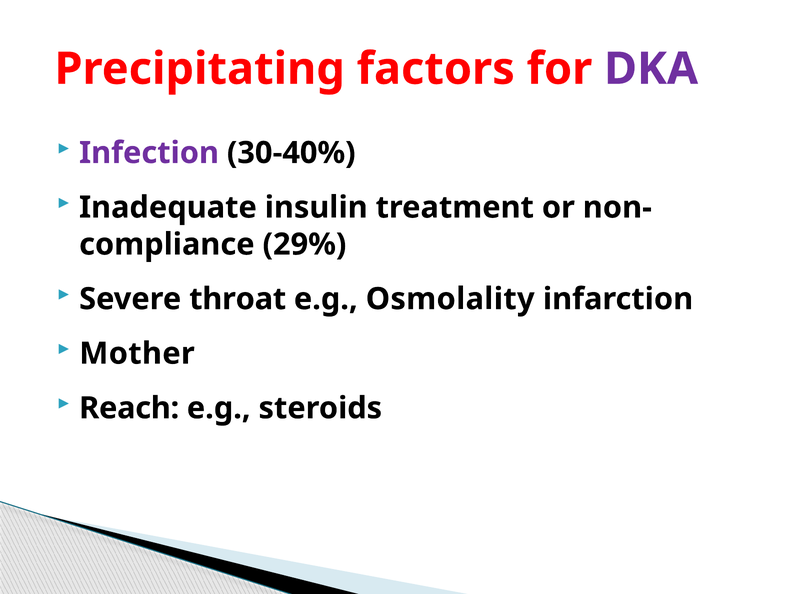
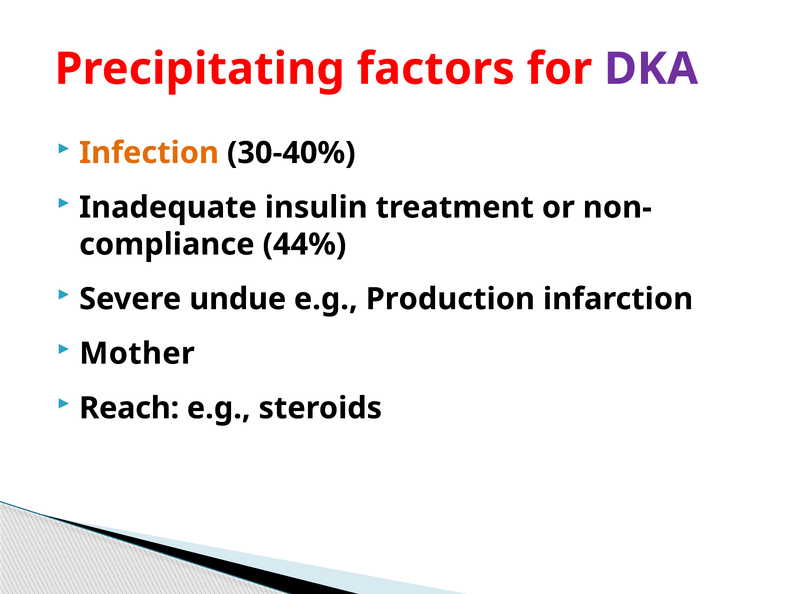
Infection colour: purple -> orange
29%: 29% -> 44%
throat: throat -> undue
Osmolality: Osmolality -> Production
